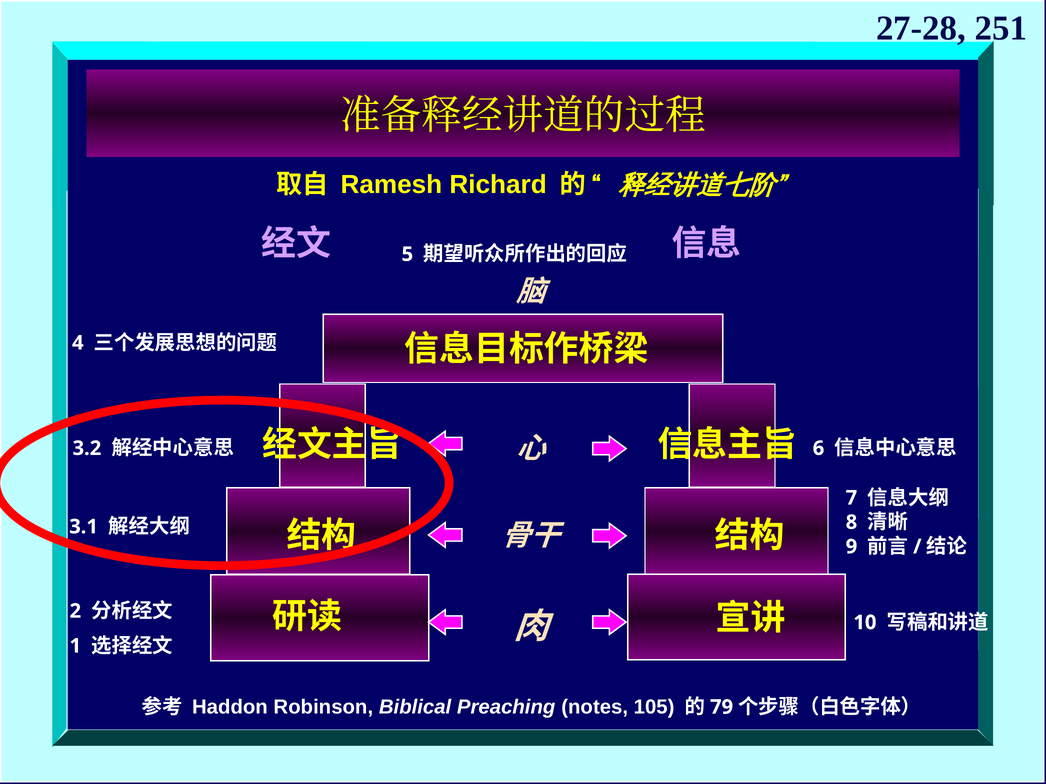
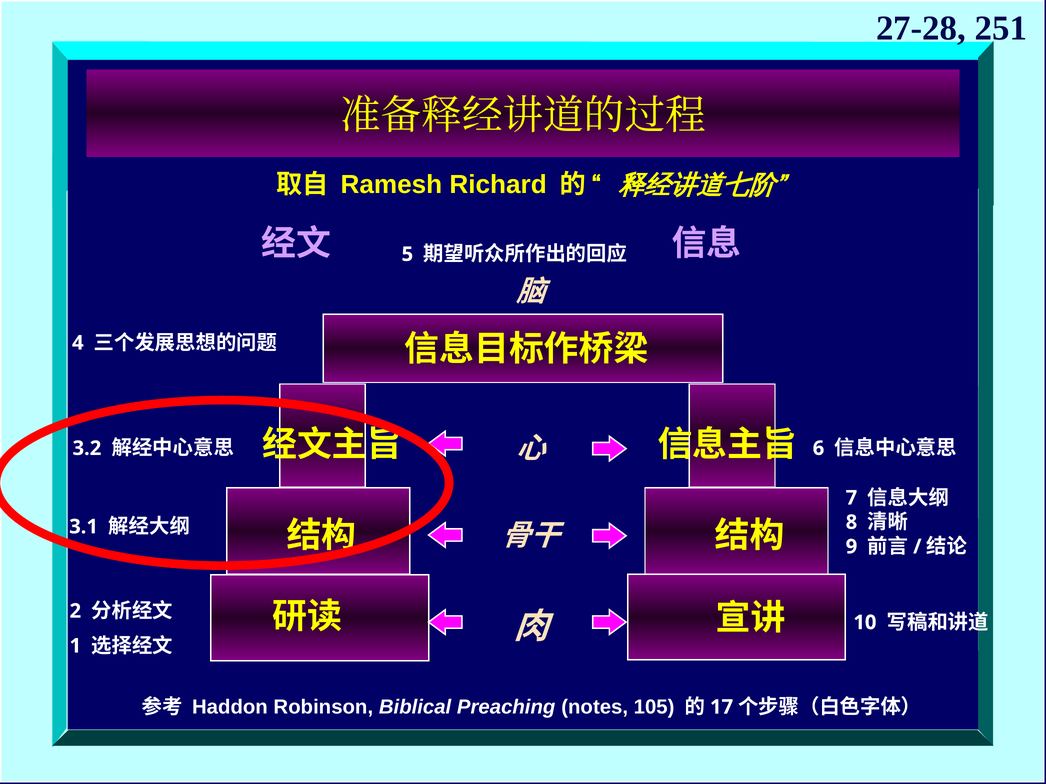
79: 79 -> 17
